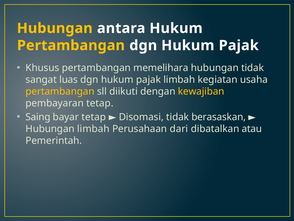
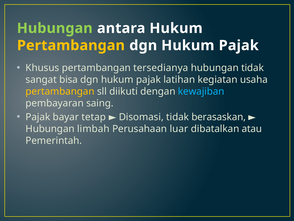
Hubungan at (55, 28) colour: yellow -> light green
memelihara: memelihara -> tersedianya
luas: luas -> bisa
pajak limbah: limbah -> latihan
kewajiban colour: yellow -> light blue
pembayaran tetap: tetap -> saing
Saing at (38, 117): Saing -> Pajak
dari: dari -> luar
